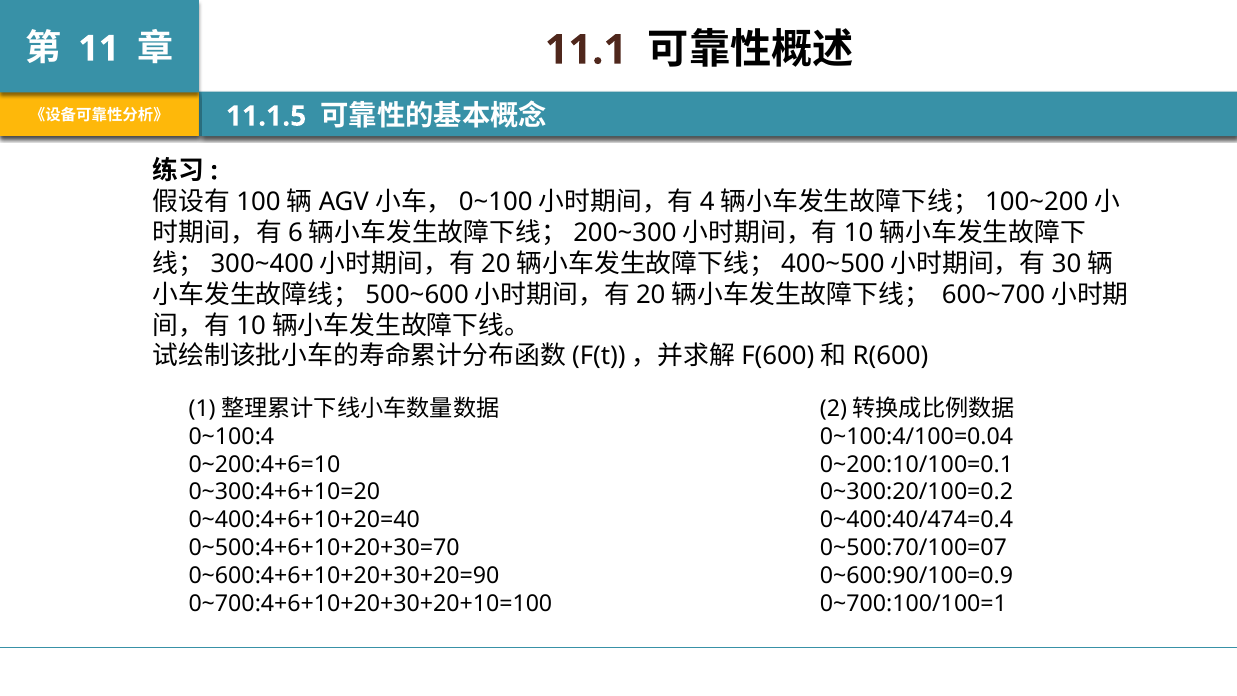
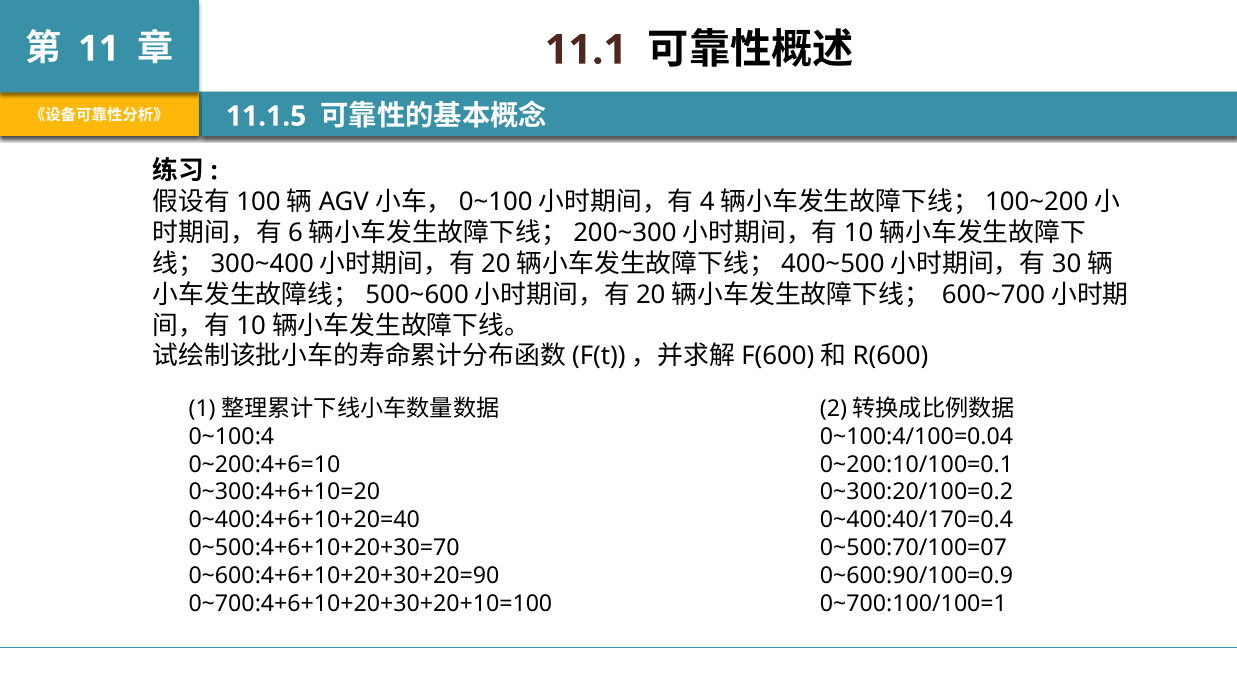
0~400:40/474=0.4: 0~400:40/474=0.4 -> 0~400:40/170=0.4
